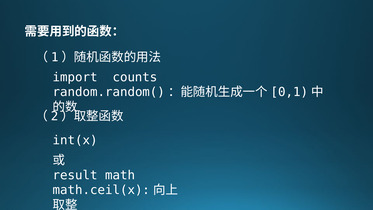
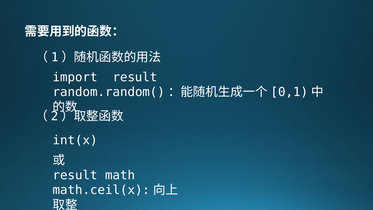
import counts: counts -> result
